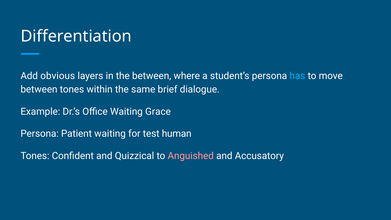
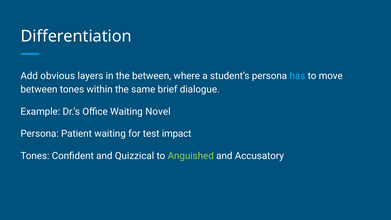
Grace: Grace -> Novel
human: human -> impact
Anguished colour: pink -> light green
